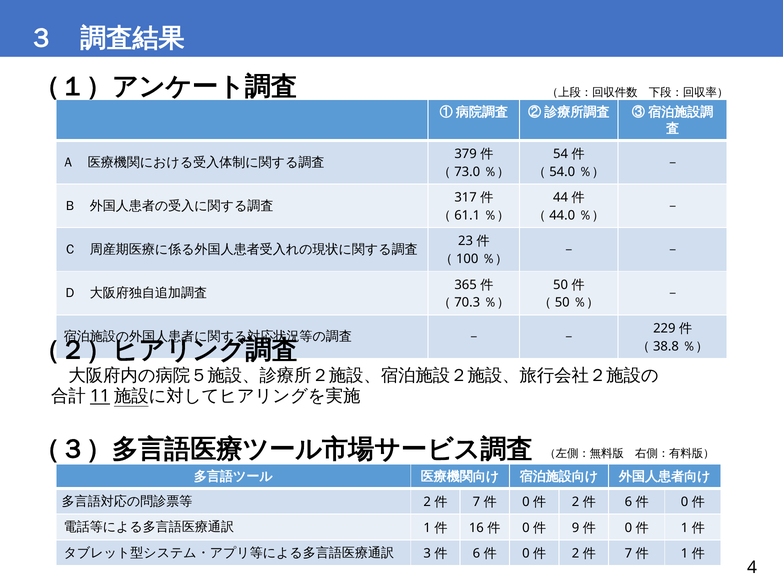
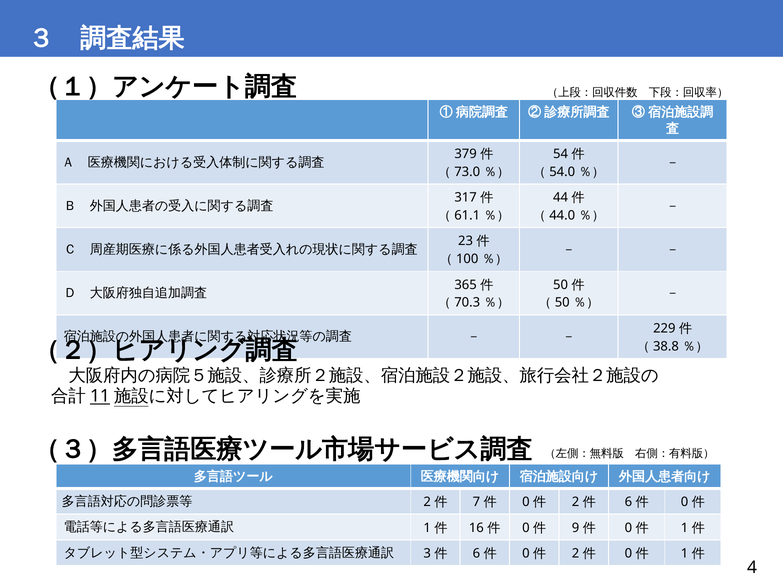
7 at (628, 554): 7 -> 0
